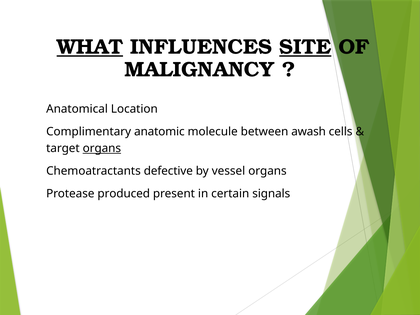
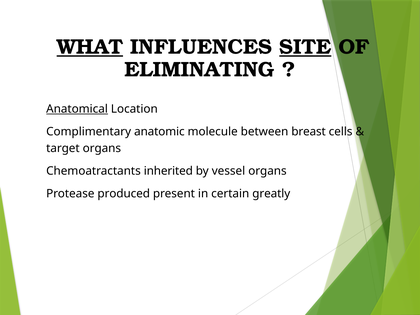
MALIGNANCY: MALIGNANCY -> ELIMINATING
Anatomical underline: none -> present
awash: awash -> breast
organs at (102, 148) underline: present -> none
defective: defective -> inherited
signals: signals -> greatly
